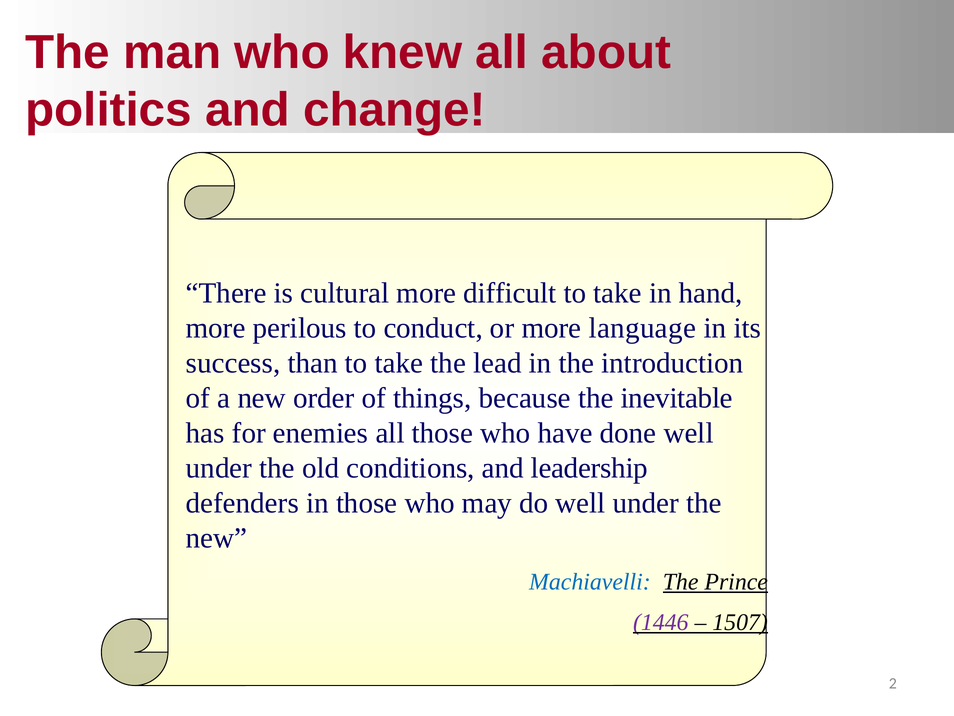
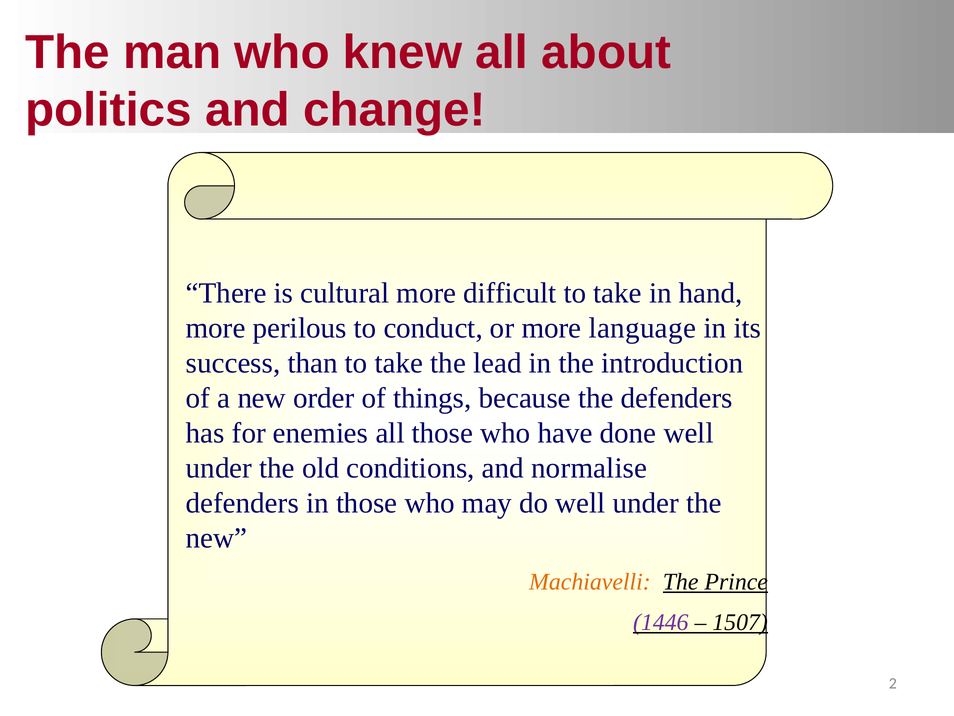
the inevitable: inevitable -> defenders
leadership: leadership -> normalise
Machiavelli colour: blue -> orange
